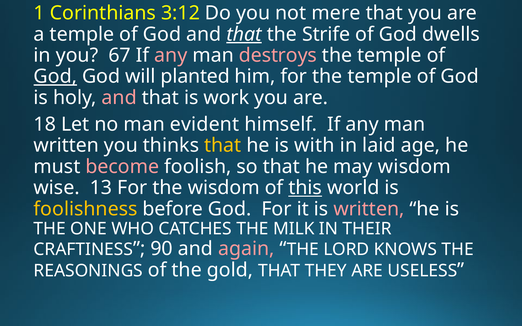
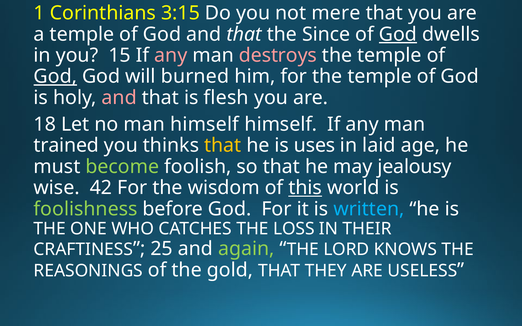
3:12: 3:12 -> 3:15
that at (244, 34) underline: present -> none
Strife: Strife -> Since
God at (398, 34) underline: none -> present
67: 67 -> 15
planted: planted -> burned
work: work -> flesh
man evident: evident -> himself
written at (66, 146): written -> trained
with: with -> uses
become colour: pink -> light green
may wisdom: wisdom -> jealousy
13: 13 -> 42
foolishness colour: yellow -> light green
written at (369, 209) colour: pink -> light blue
MILK: MILK -> LOSS
90: 90 -> 25
again colour: pink -> light green
